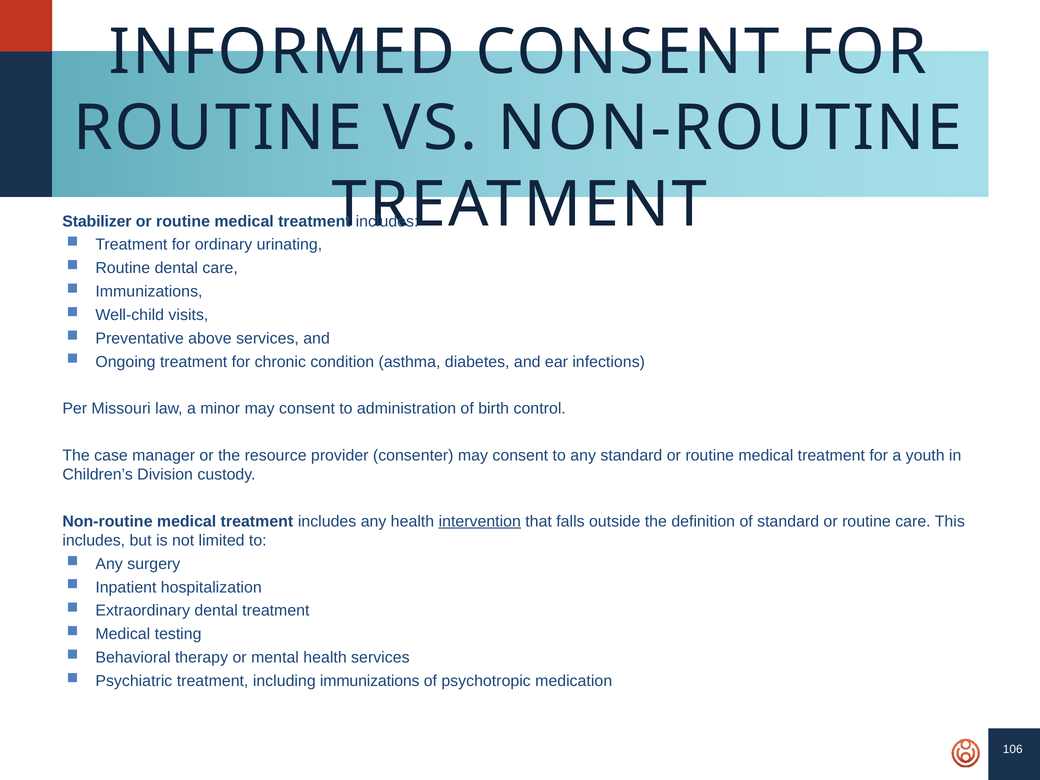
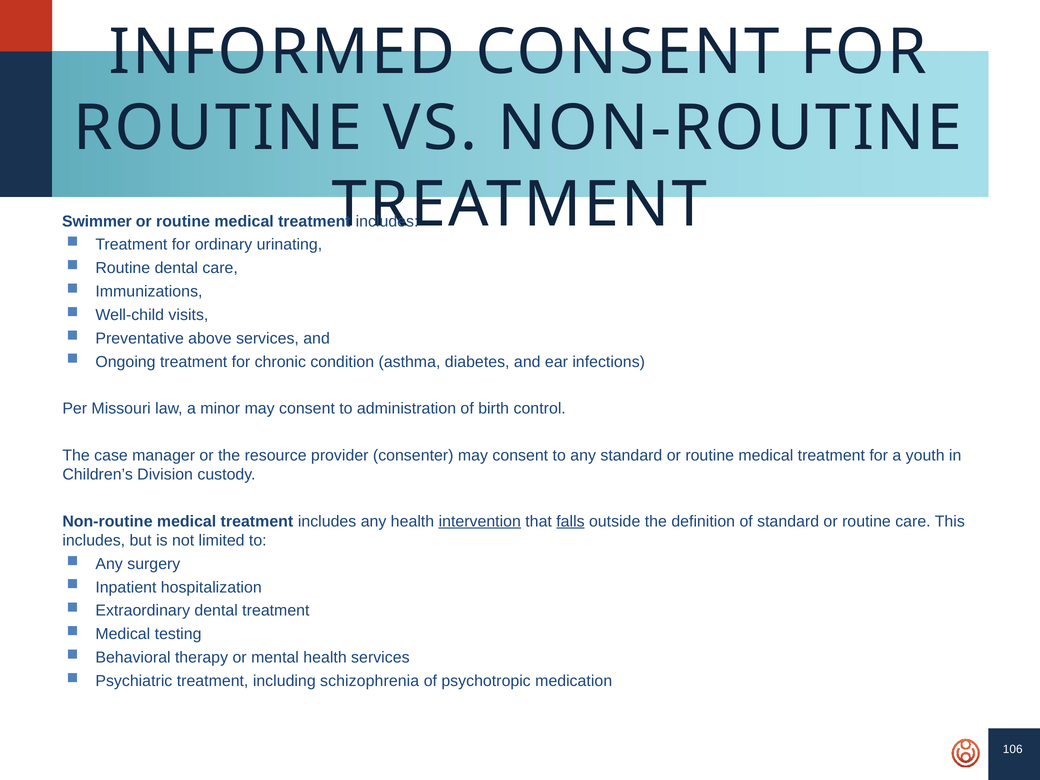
Stabilizer: Stabilizer -> Swimmer
falls underline: none -> present
including immunizations: immunizations -> schizophrenia
